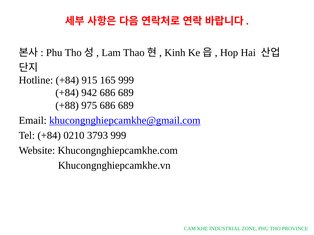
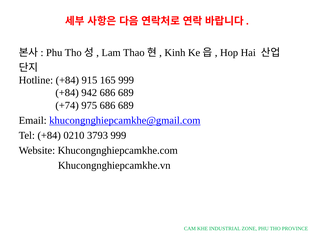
+88: +88 -> +74
